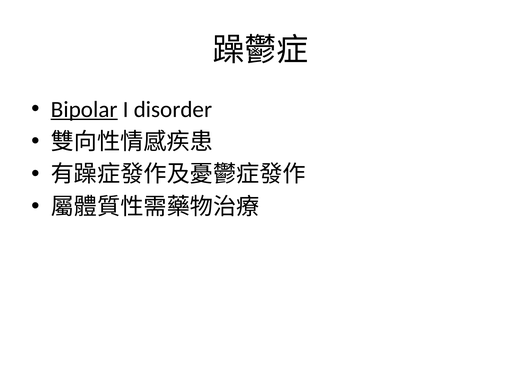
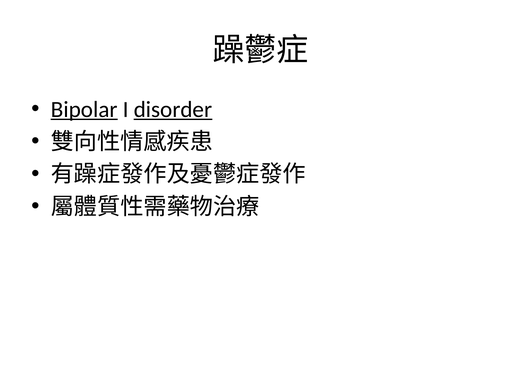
disorder underline: none -> present
